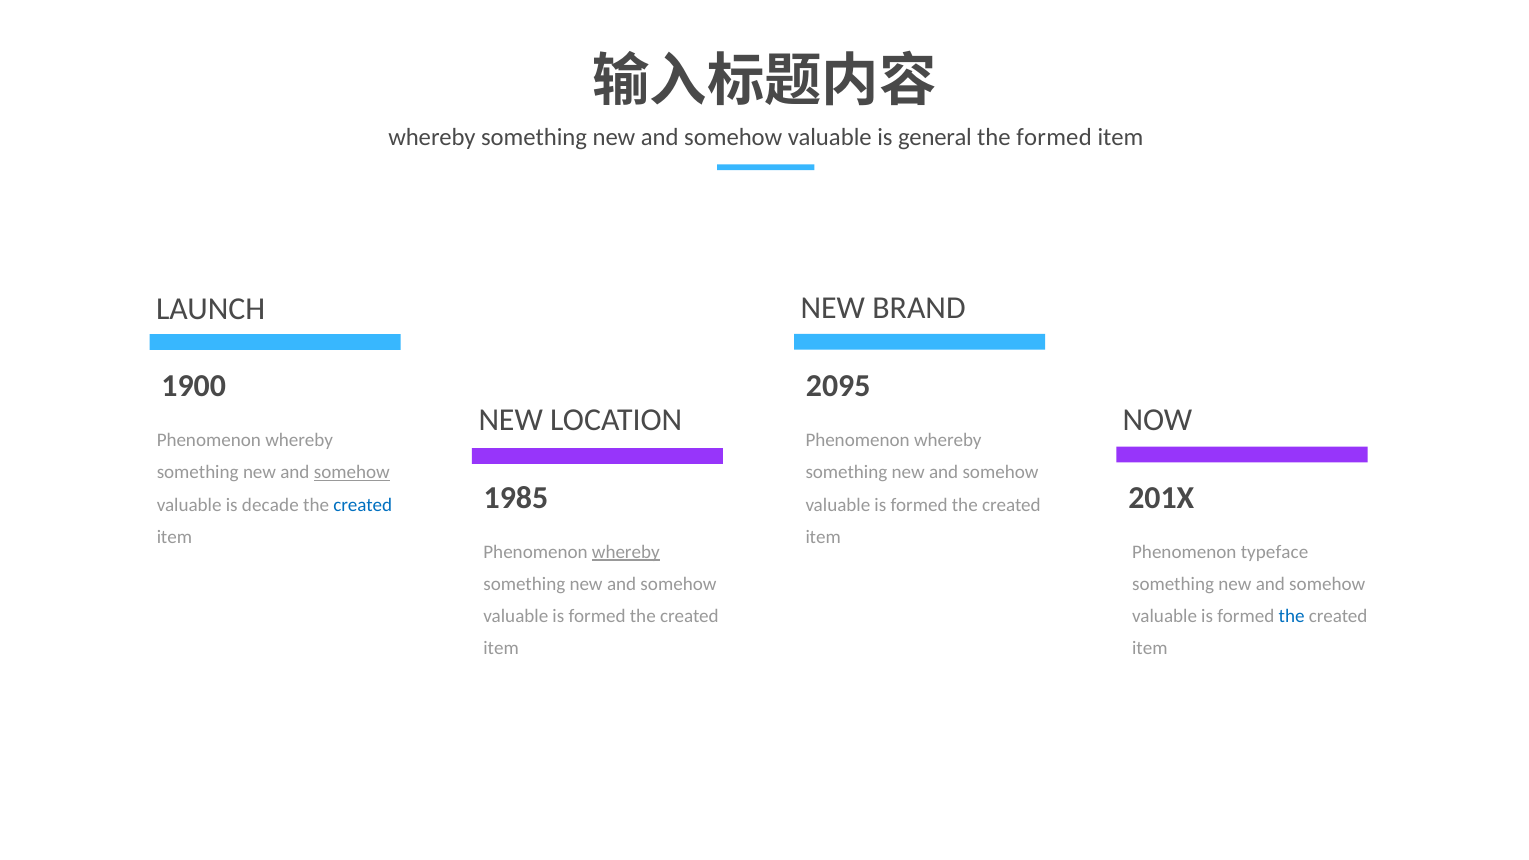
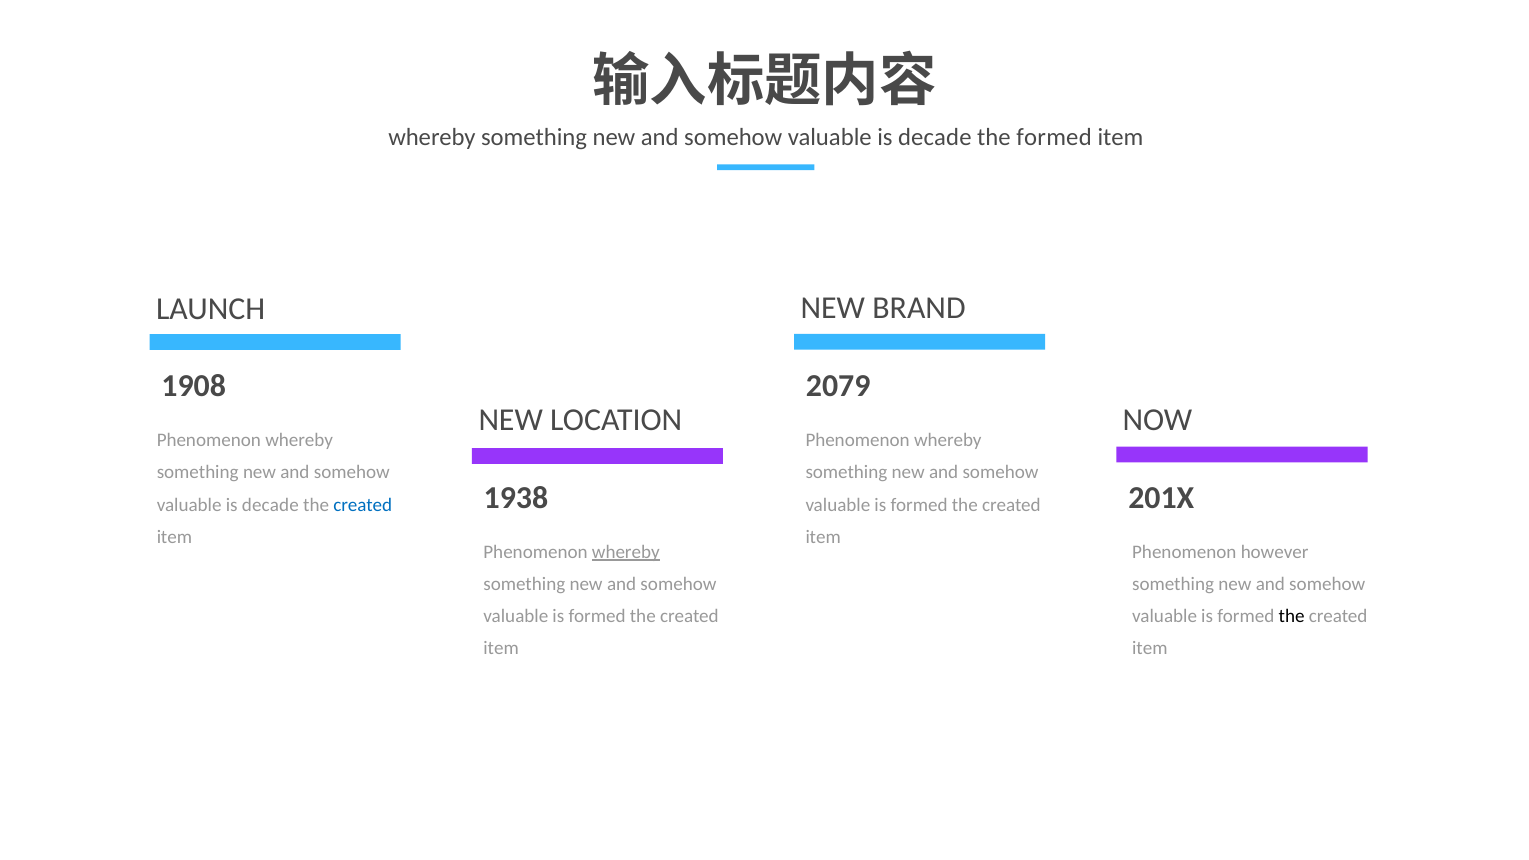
general at (935, 137): general -> decade
1900: 1900 -> 1908
2095: 2095 -> 2079
somehow at (352, 473) underline: present -> none
1985: 1985 -> 1938
typeface: typeface -> however
the at (1292, 616) colour: blue -> black
